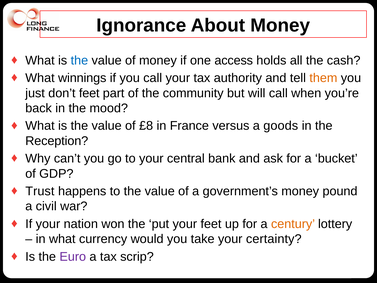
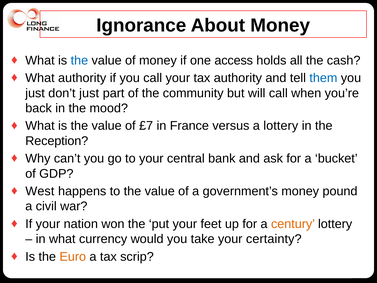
What winnings: winnings -> authority
them colour: orange -> blue
don’t feet: feet -> just
£8: £8 -> £7
a goods: goods -> lottery
Trust: Trust -> West
Euro colour: purple -> orange
